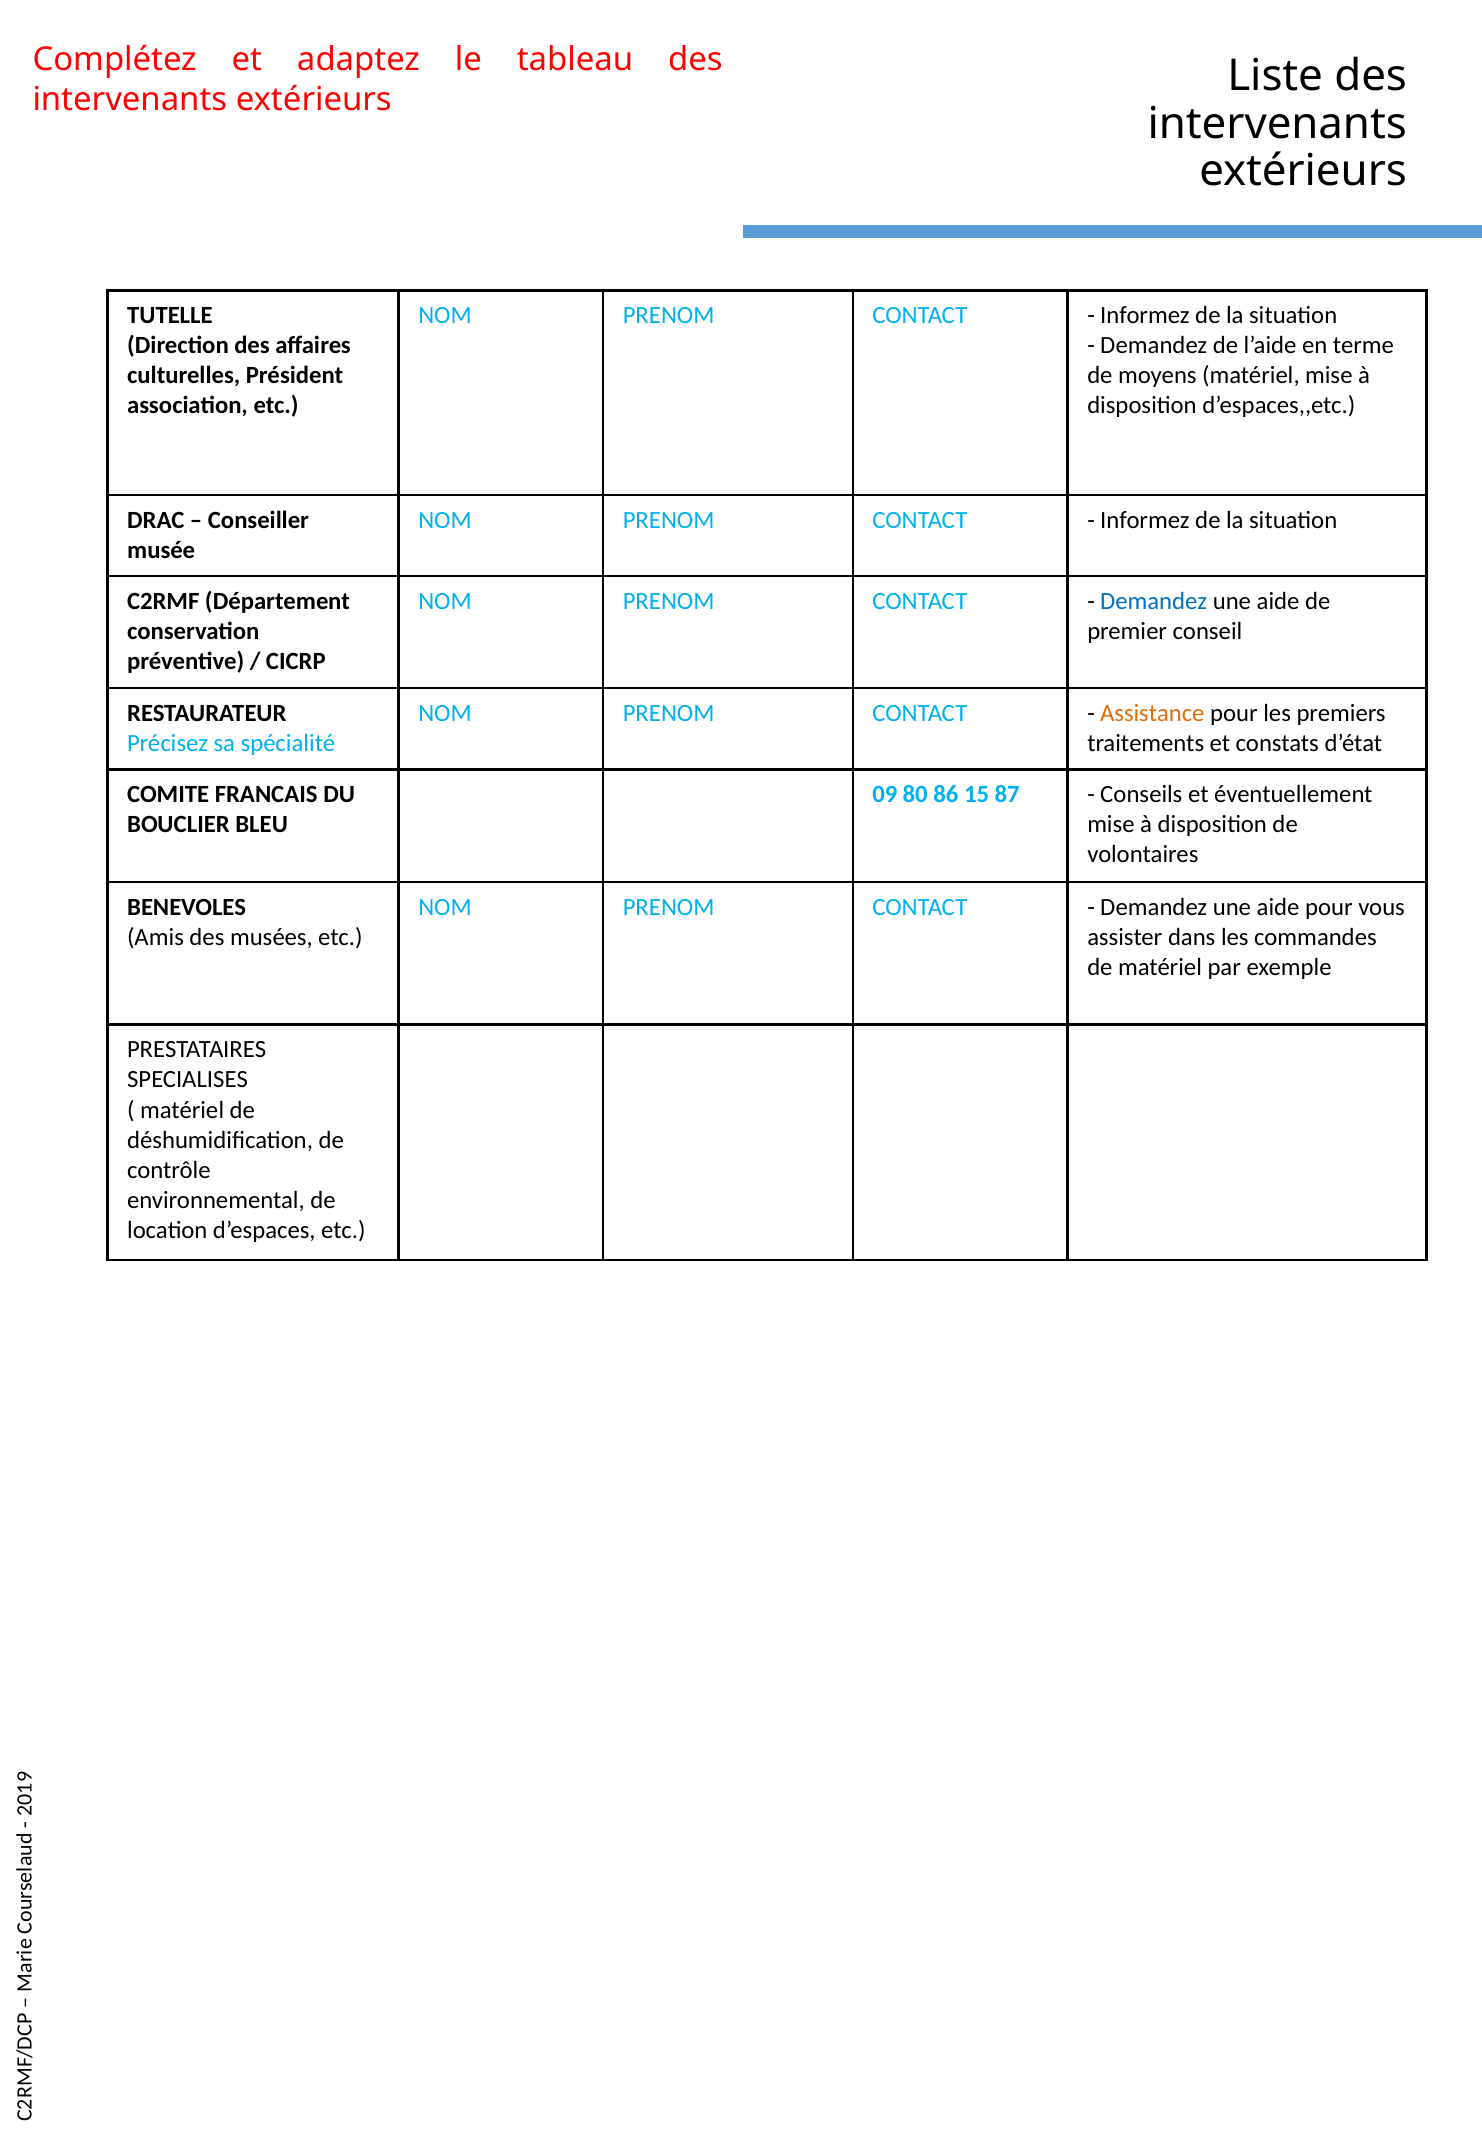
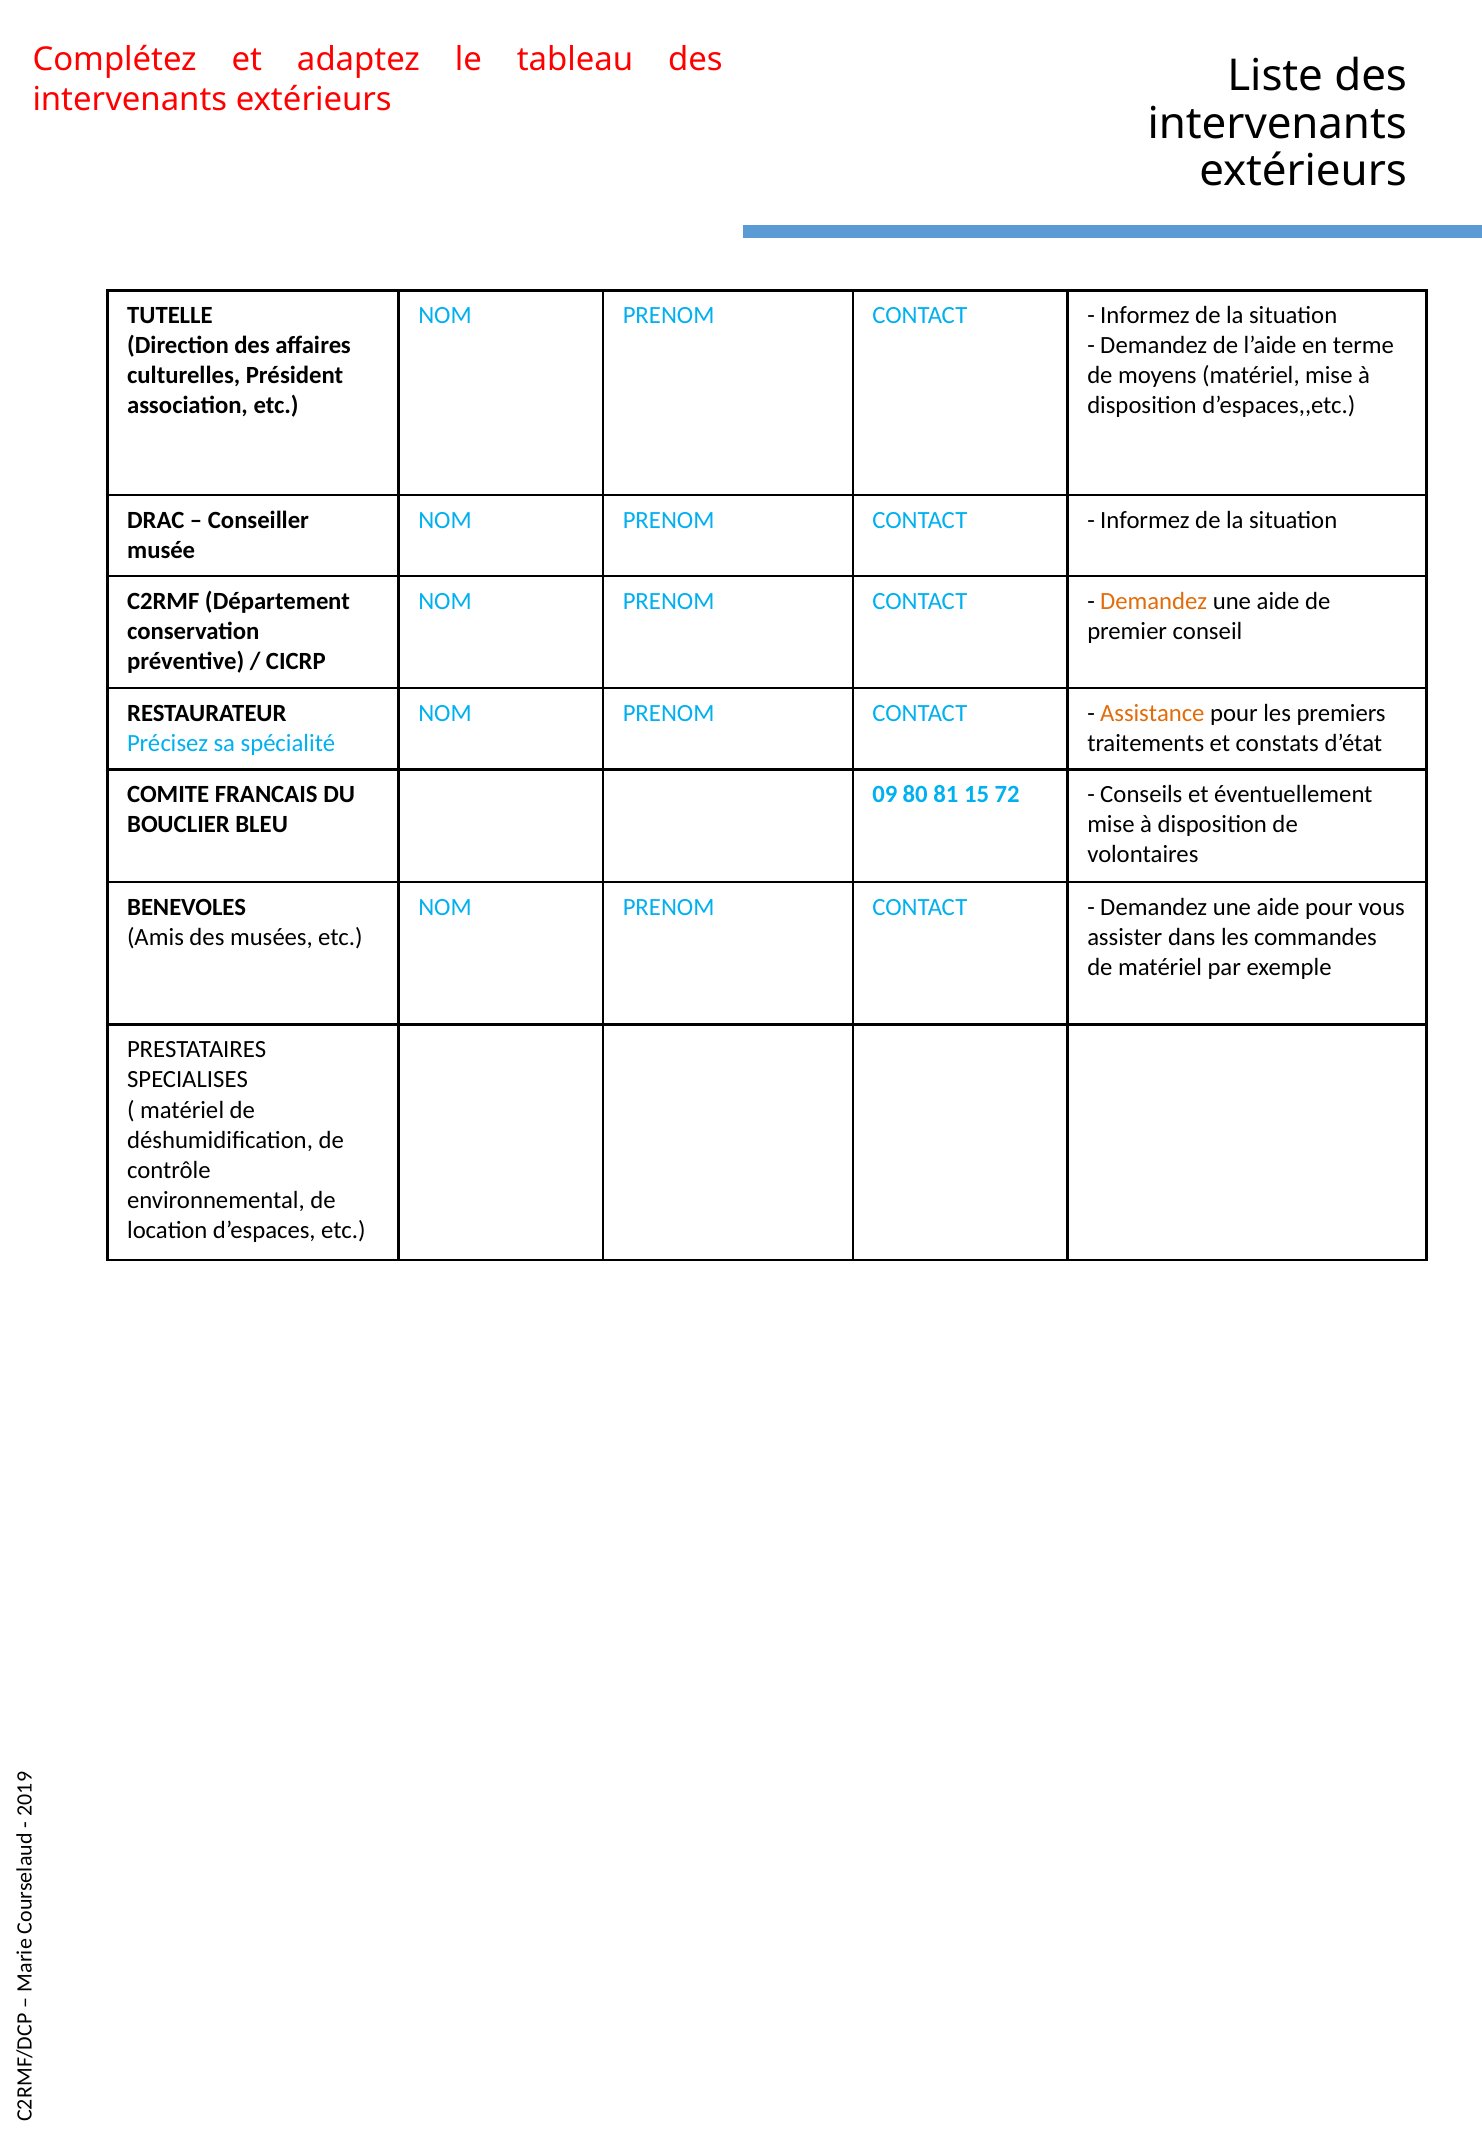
Demandez at (1154, 601) colour: blue -> orange
86: 86 -> 81
87: 87 -> 72
